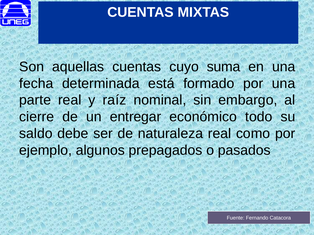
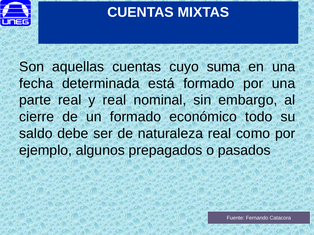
y raíz: raíz -> real
un entregar: entregar -> formado
